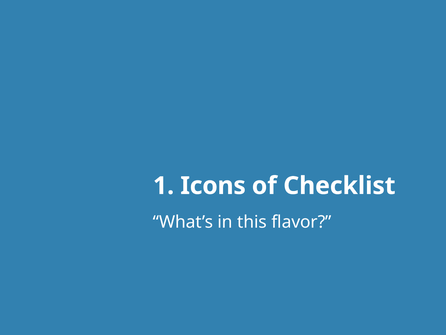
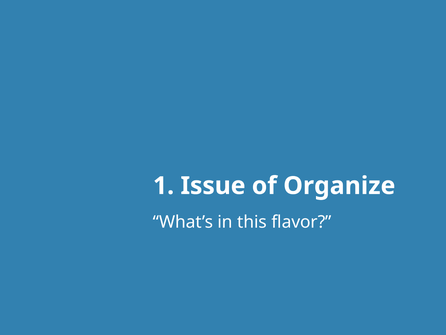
Icons: Icons -> Issue
Checklist: Checklist -> Organize
